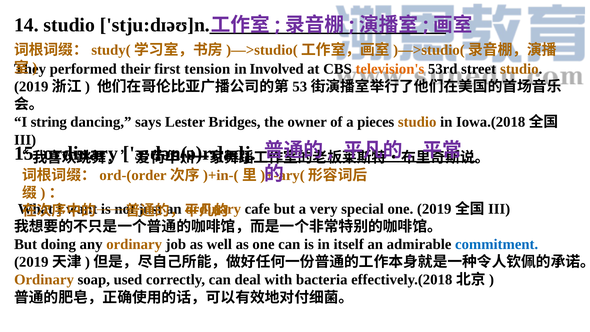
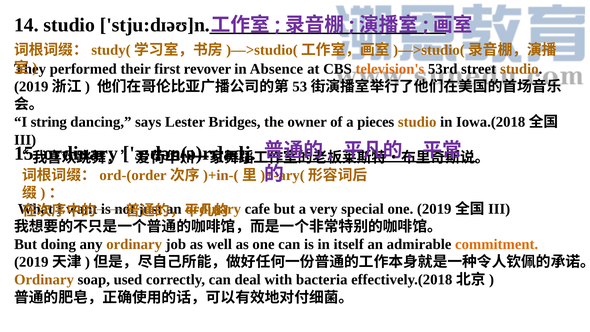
tension: tension -> revover
Involved: Involved -> Absence
commitment colour: blue -> orange
